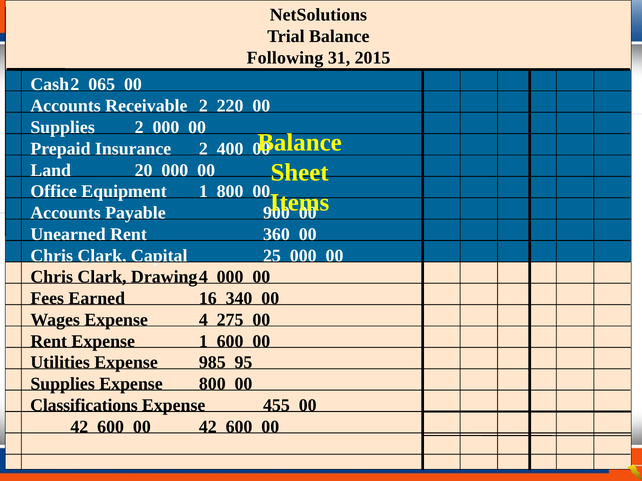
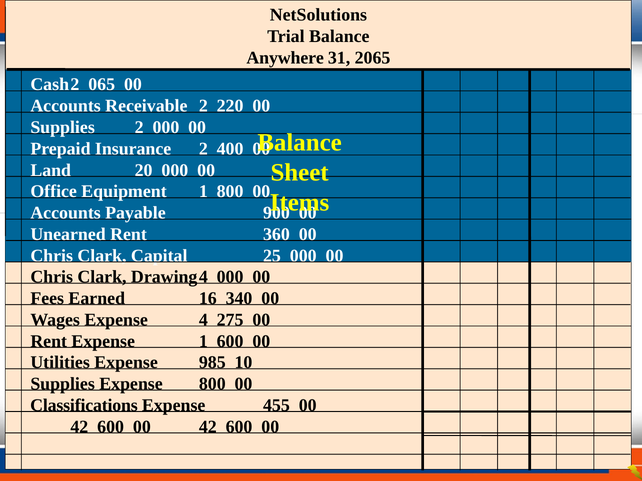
Following: Following -> Anywhere
2015: 2015 -> 2065
95: 95 -> 10
